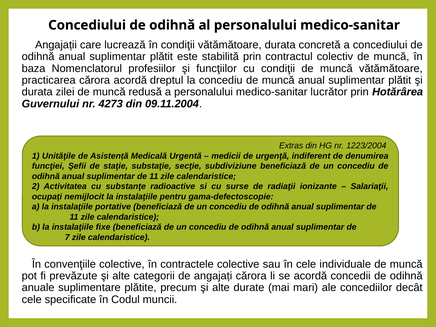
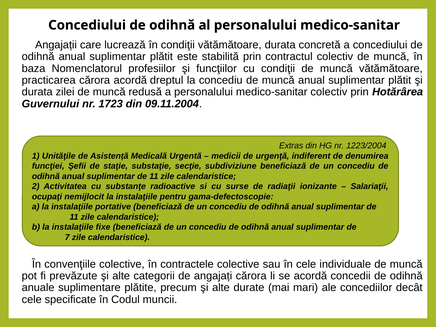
medico-sanitar lucrător: lucrător -> colectiv
4273: 4273 -> 1723
